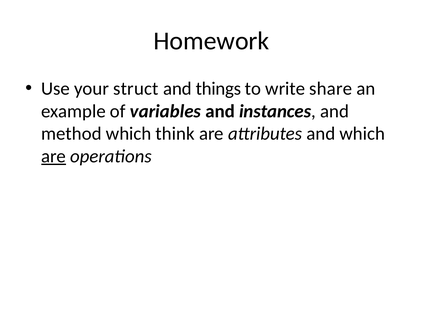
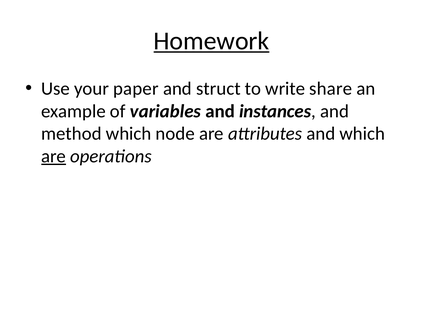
Homework underline: none -> present
struct: struct -> paper
things: things -> struct
think: think -> node
